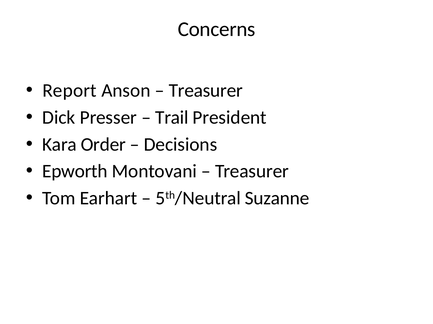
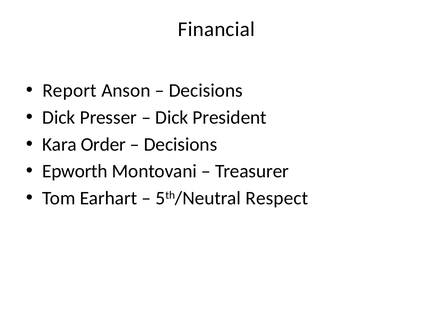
Concerns: Concerns -> Financial
Treasurer at (206, 91): Treasurer -> Decisions
Trail at (172, 118): Trail -> Dick
Suzanne: Suzanne -> Respect
